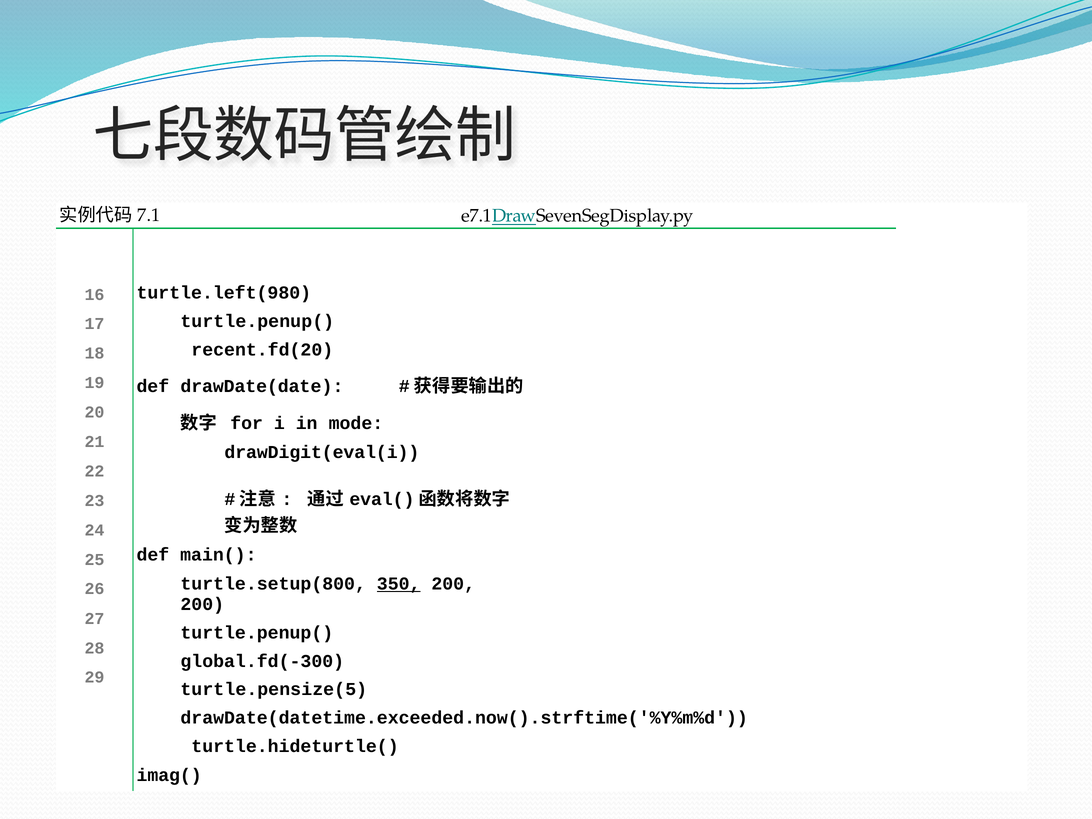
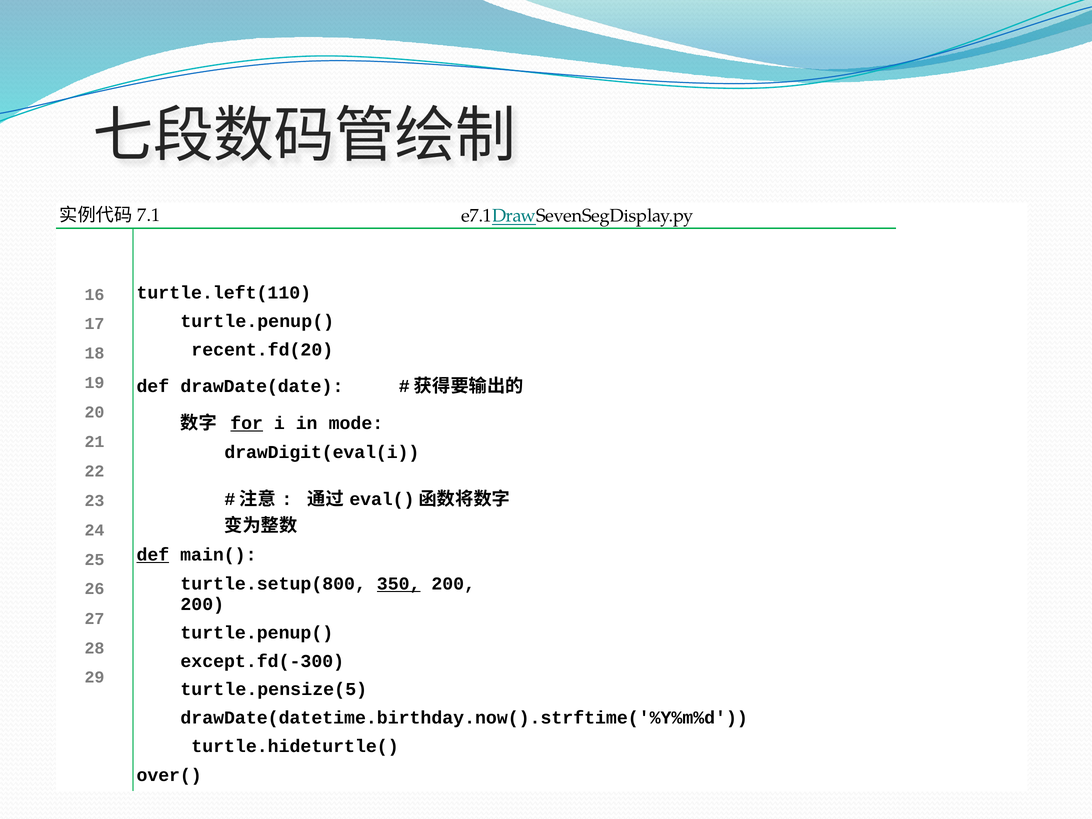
turtle.left(980: turtle.left(980 -> turtle.left(110
for underline: none -> present
def at (153, 555) underline: none -> present
global.fd(-300: global.fd(-300 -> except.fd(-300
drawDate(datetime.exceeded.now().strftime('%Y%m%d: drawDate(datetime.exceeded.now().strftime('%Y%m%d -> drawDate(datetime.birthday.now().strftime('%Y%m%d
imag(: imag( -> over(
